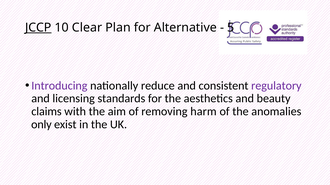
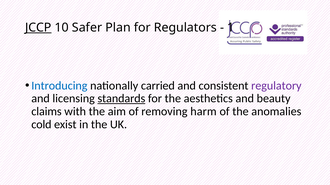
Clear: Clear -> Safer
Alternative: Alternative -> Regulators
5: 5 -> 1
Introducing colour: purple -> blue
reduce: reduce -> carried
standards underline: none -> present
only: only -> cold
